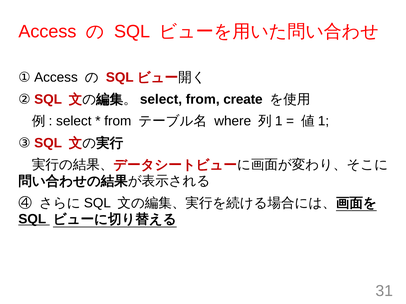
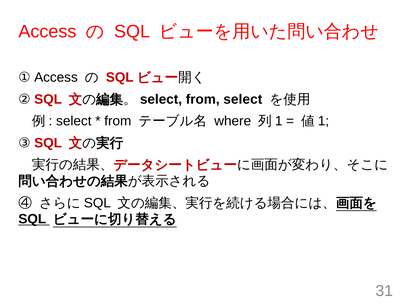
from create: create -> select
